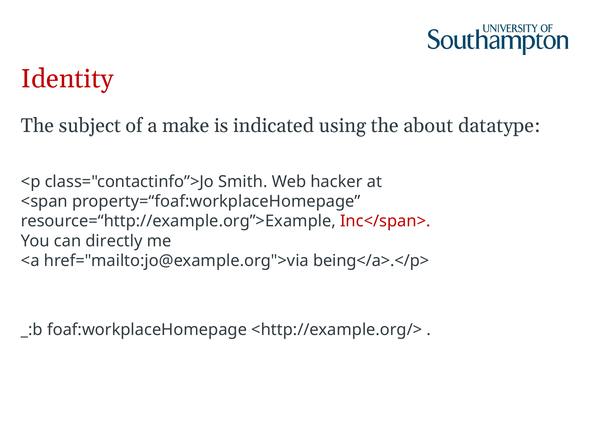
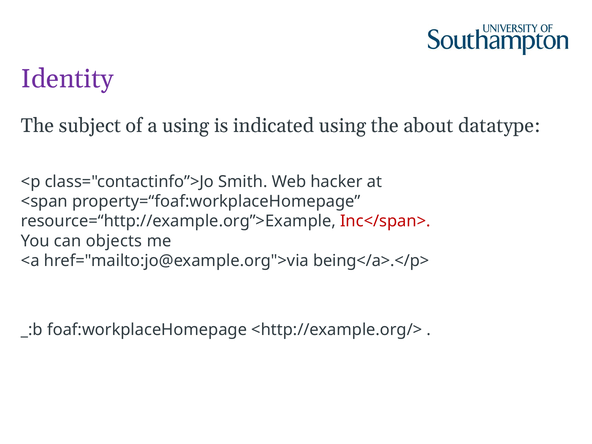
Identity colour: red -> purple
a make: make -> using
directly: directly -> objects
